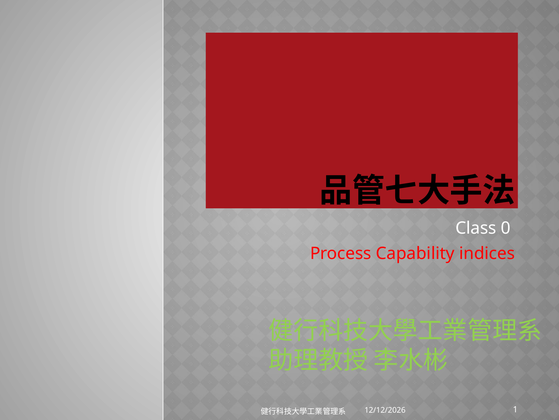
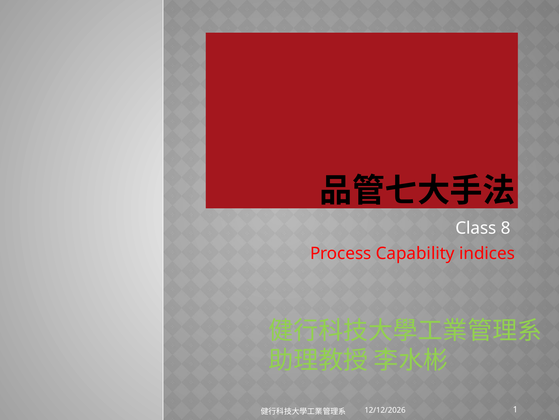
0: 0 -> 8
